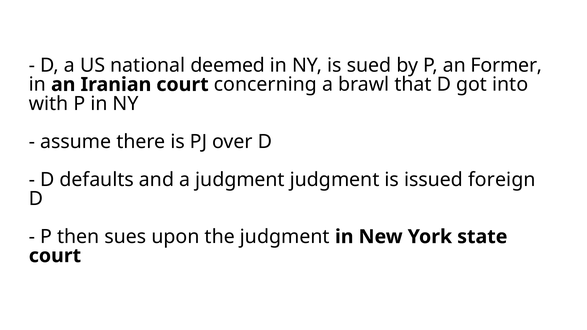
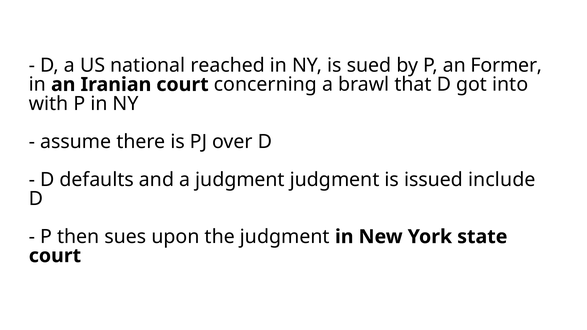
deemed: deemed -> reached
foreign: foreign -> include
